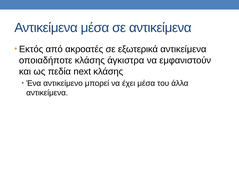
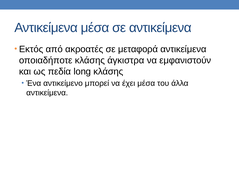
εξωτερικά: εξωτερικά -> μεταφορά
next: next -> long
